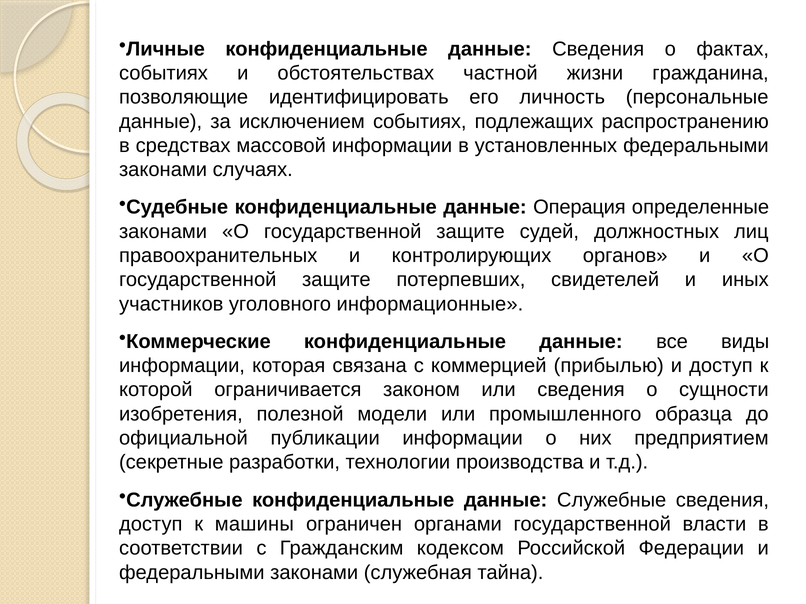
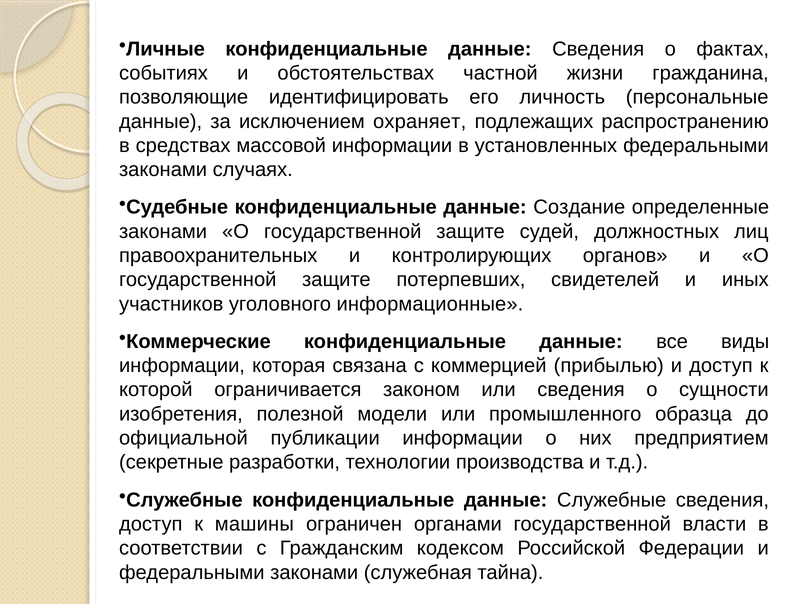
исключением событиях: событиях -> охраняет
Операция: Операция -> Создание
